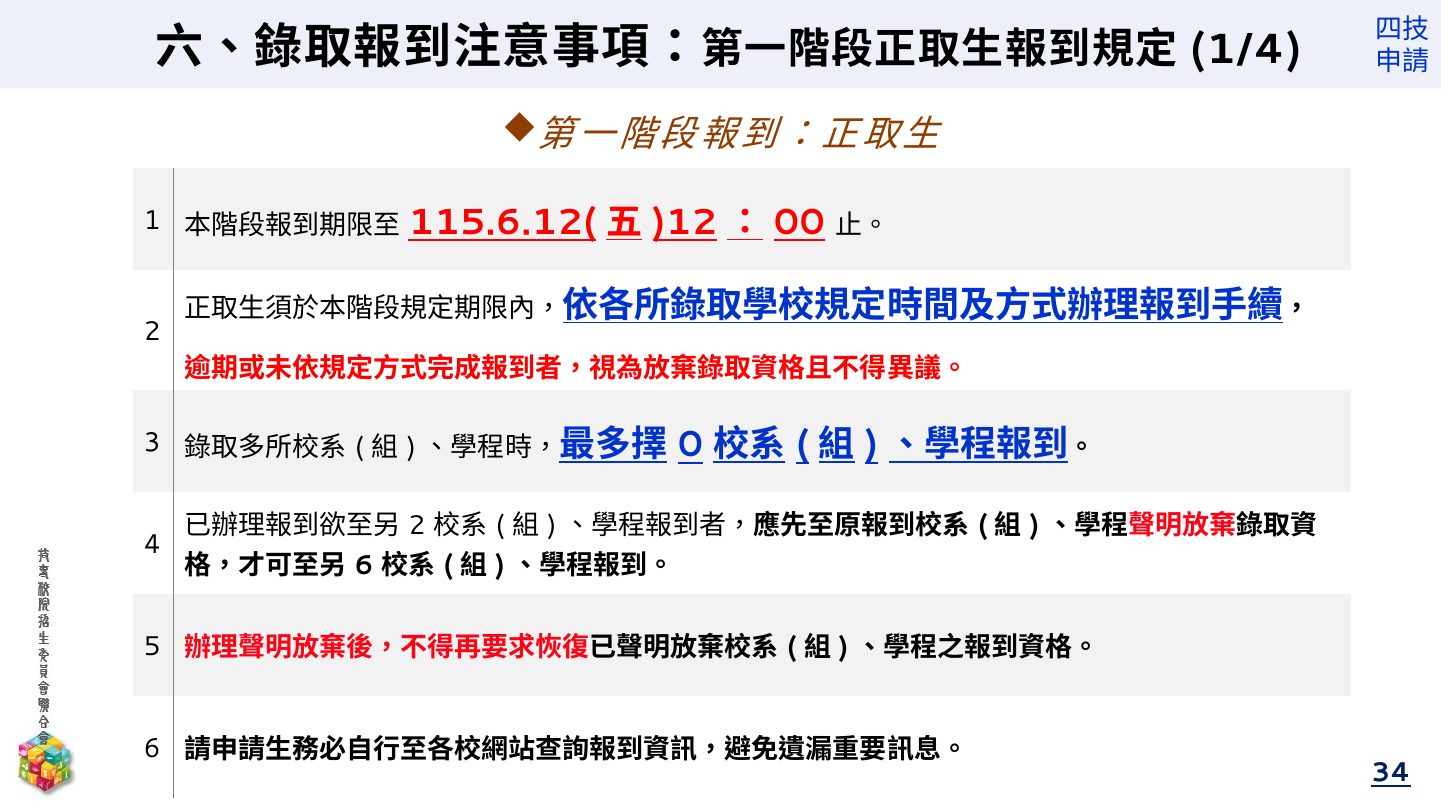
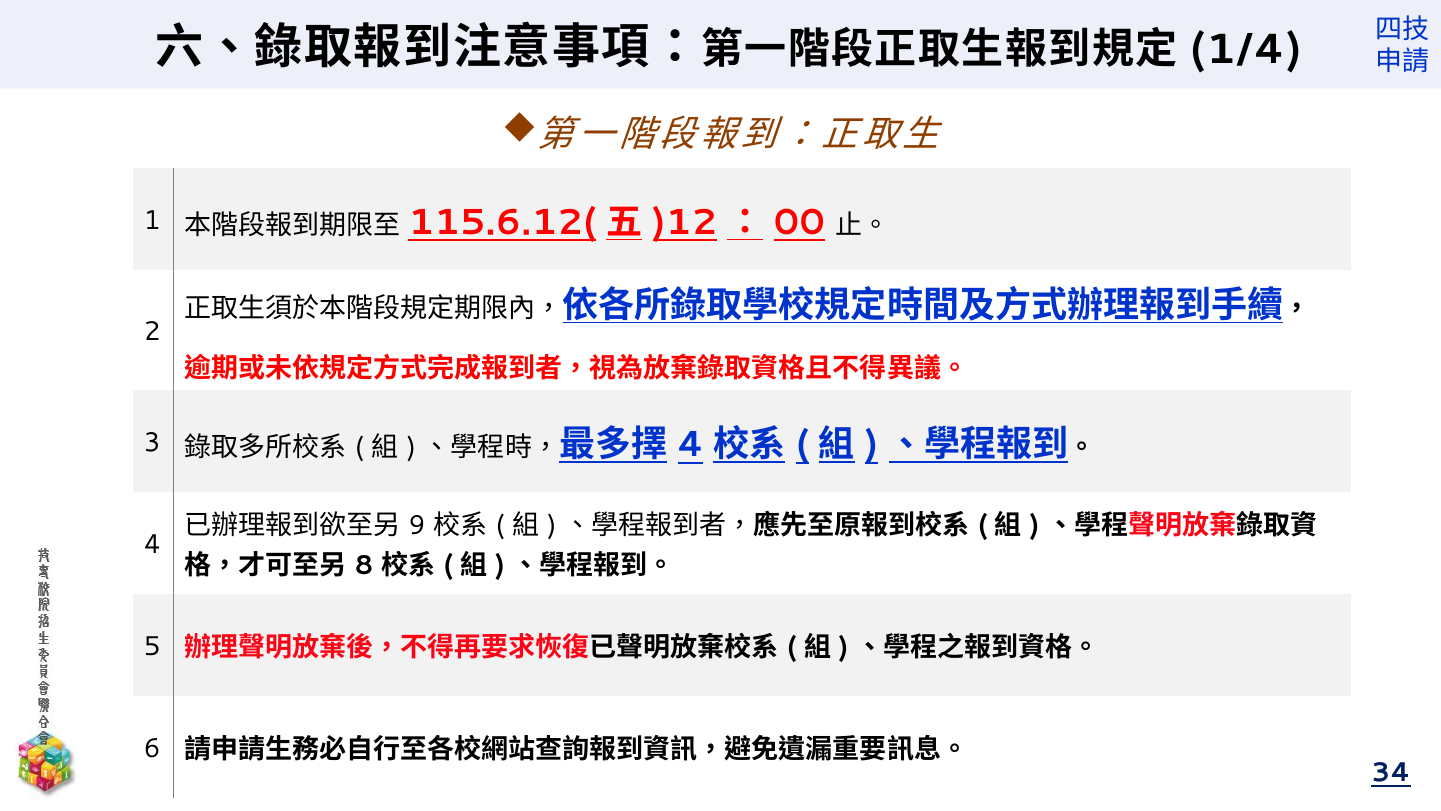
0 at (690, 444): 0 -> 4
2 at (417, 525): 2 -> 9
6 at (364, 565): 6 -> 8
